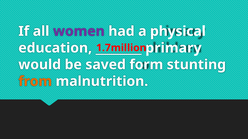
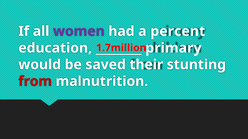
physical: physical -> percent
form: form -> their
from colour: orange -> red
